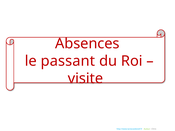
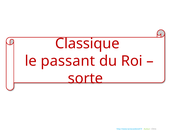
Absences: Absences -> Classique
visite: visite -> sorte
